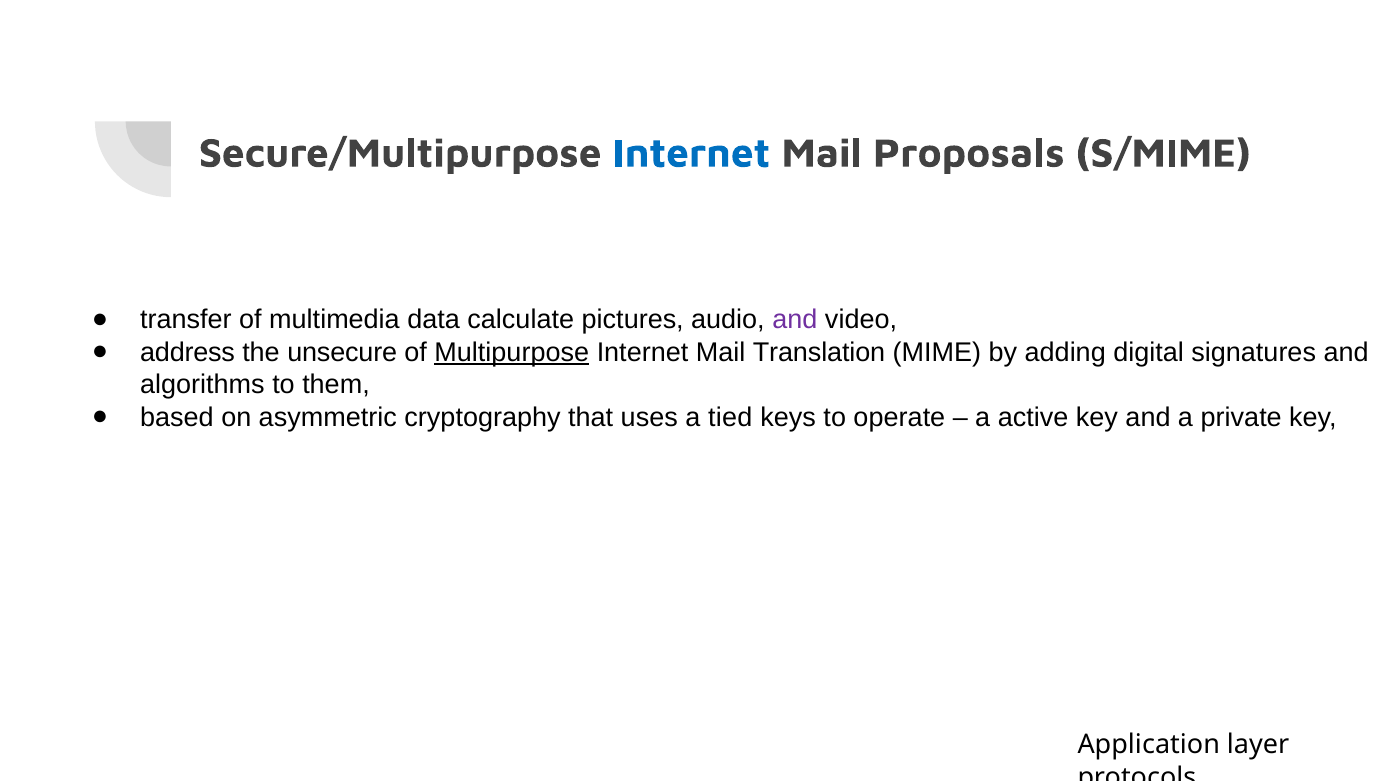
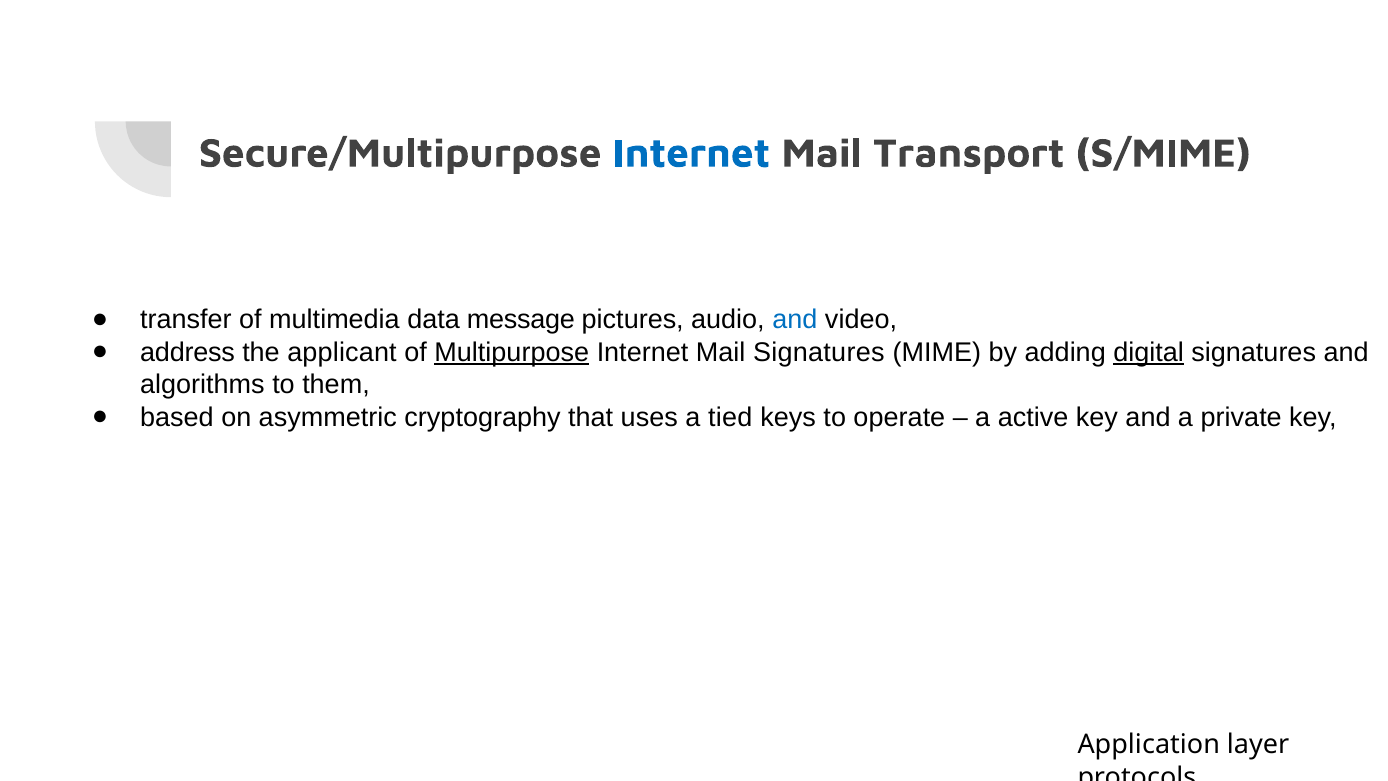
Proposals: Proposals -> Transport
calculate: calculate -> message
and at (795, 320) colour: purple -> blue
unsecure: unsecure -> applicant
Mail Translation: Translation -> Signatures
digital underline: none -> present
